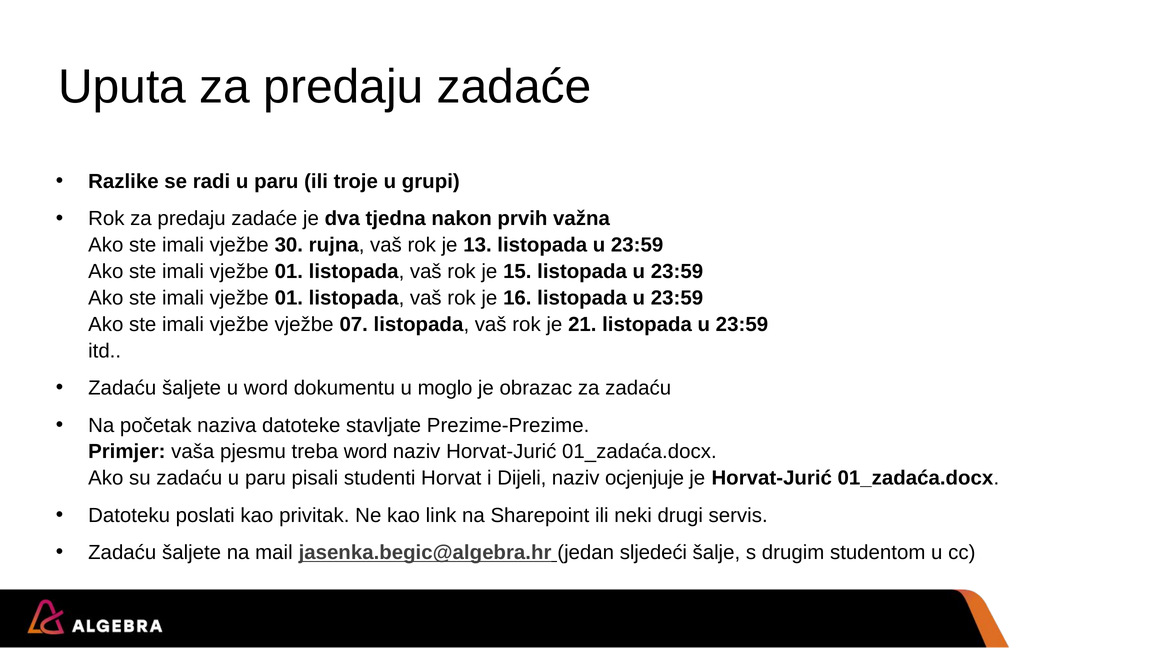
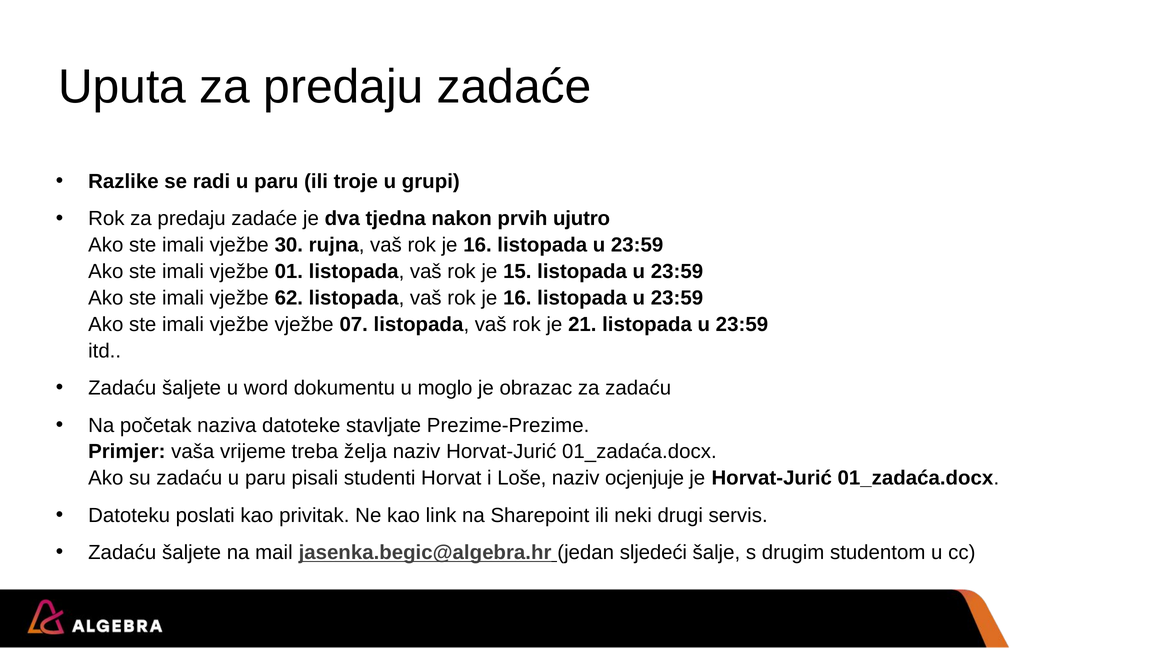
važna: važna -> ujutro
13 at (478, 245): 13 -> 16
01 at (289, 298): 01 -> 62
pjesmu: pjesmu -> vrijeme
treba word: word -> želja
Dijeli: Dijeli -> Loše
